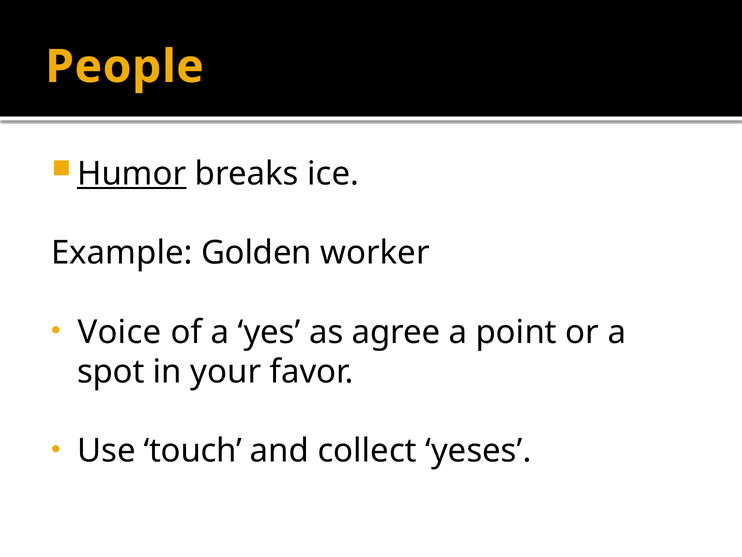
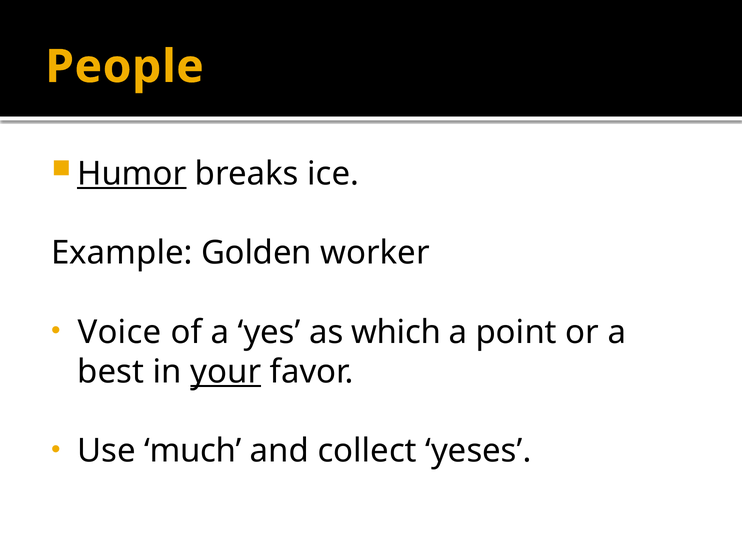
agree: agree -> which
spot: spot -> best
your underline: none -> present
touch: touch -> much
